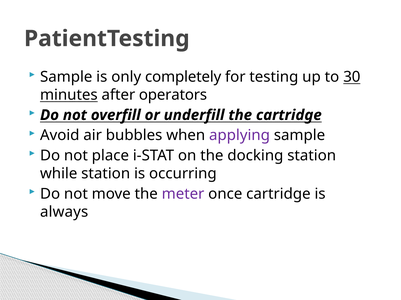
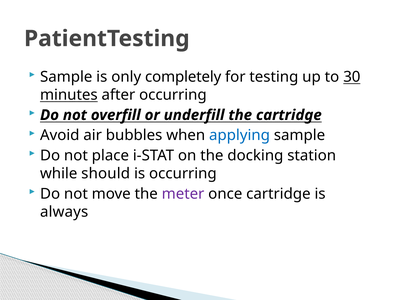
after operators: operators -> occurring
applying colour: purple -> blue
while station: station -> should
